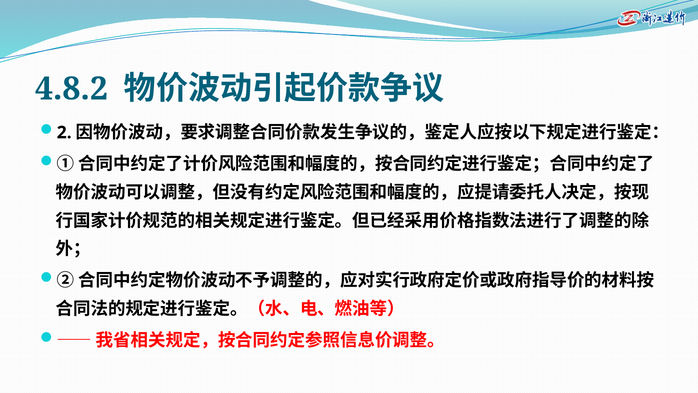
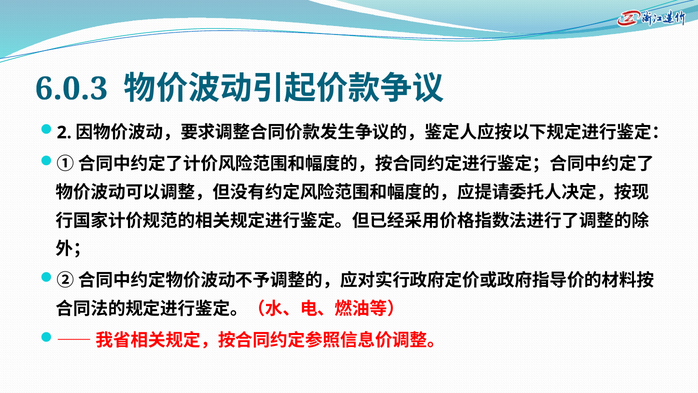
4.8.2: 4.8.2 -> 6.0.3
